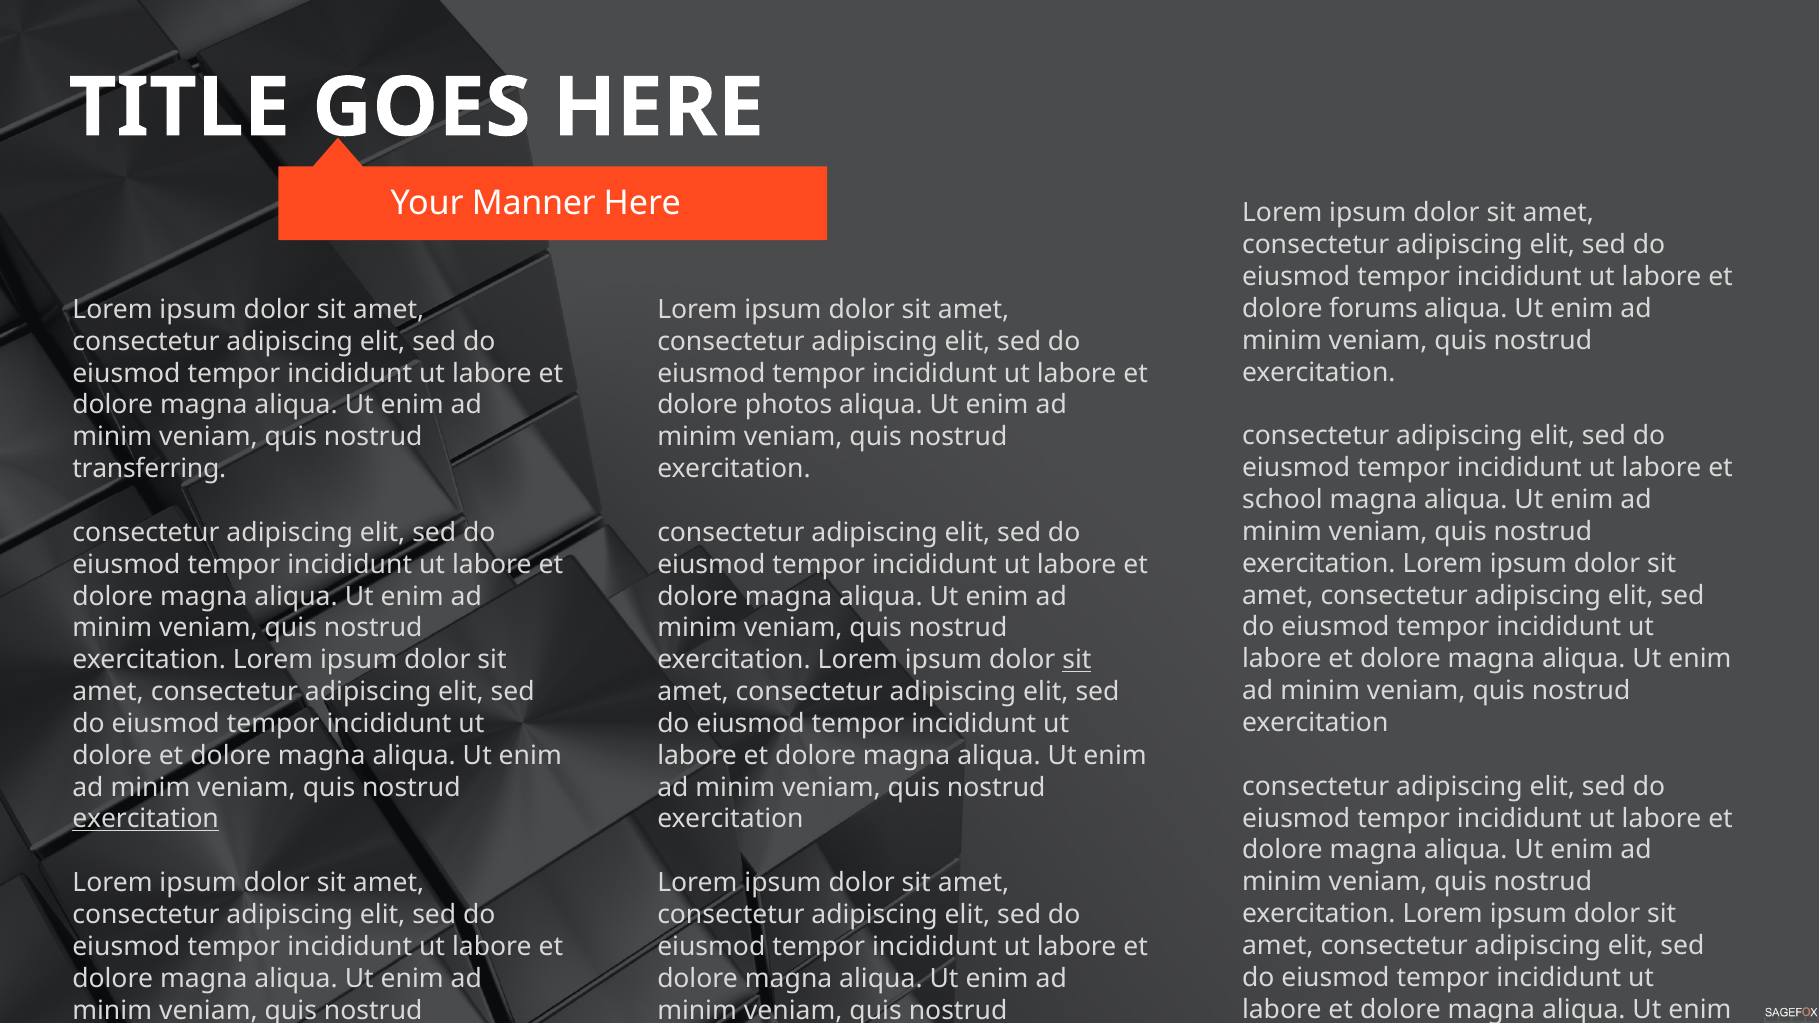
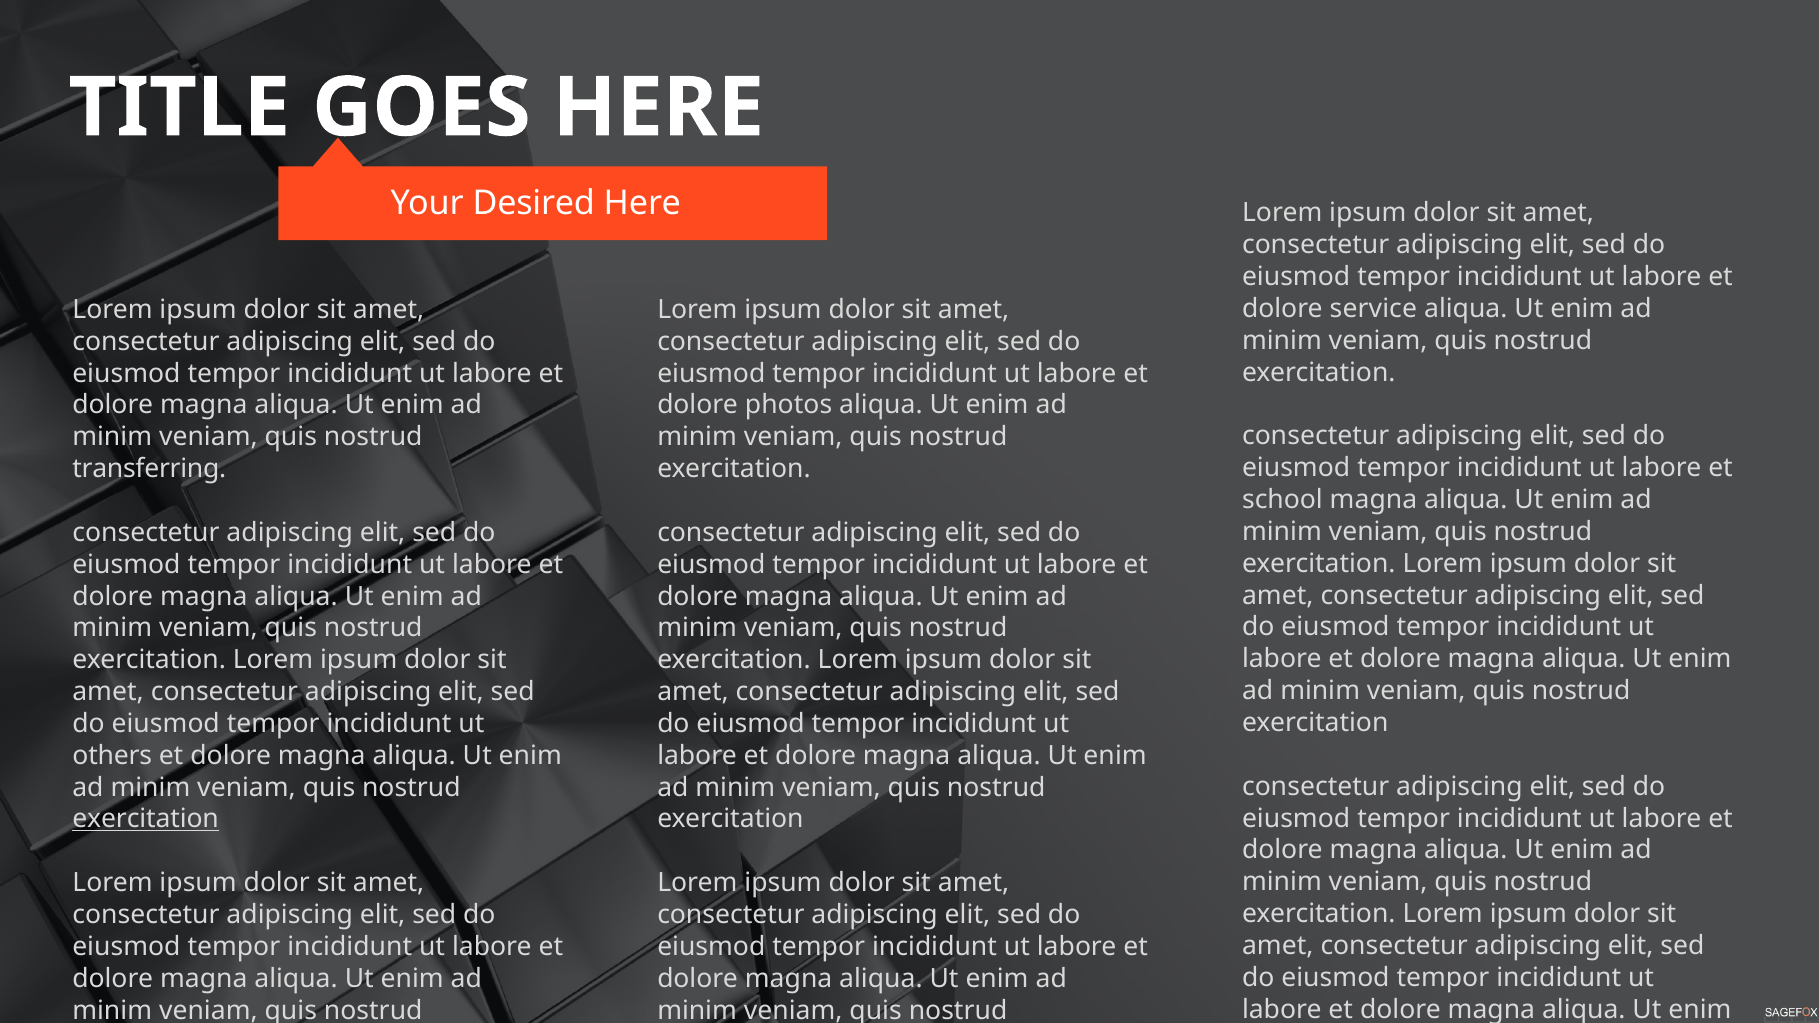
Manner: Manner -> Desired
forums: forums -> service
sit at (1077, 660) underline: present -> none
dolore at (112, 756): dolore -> others
